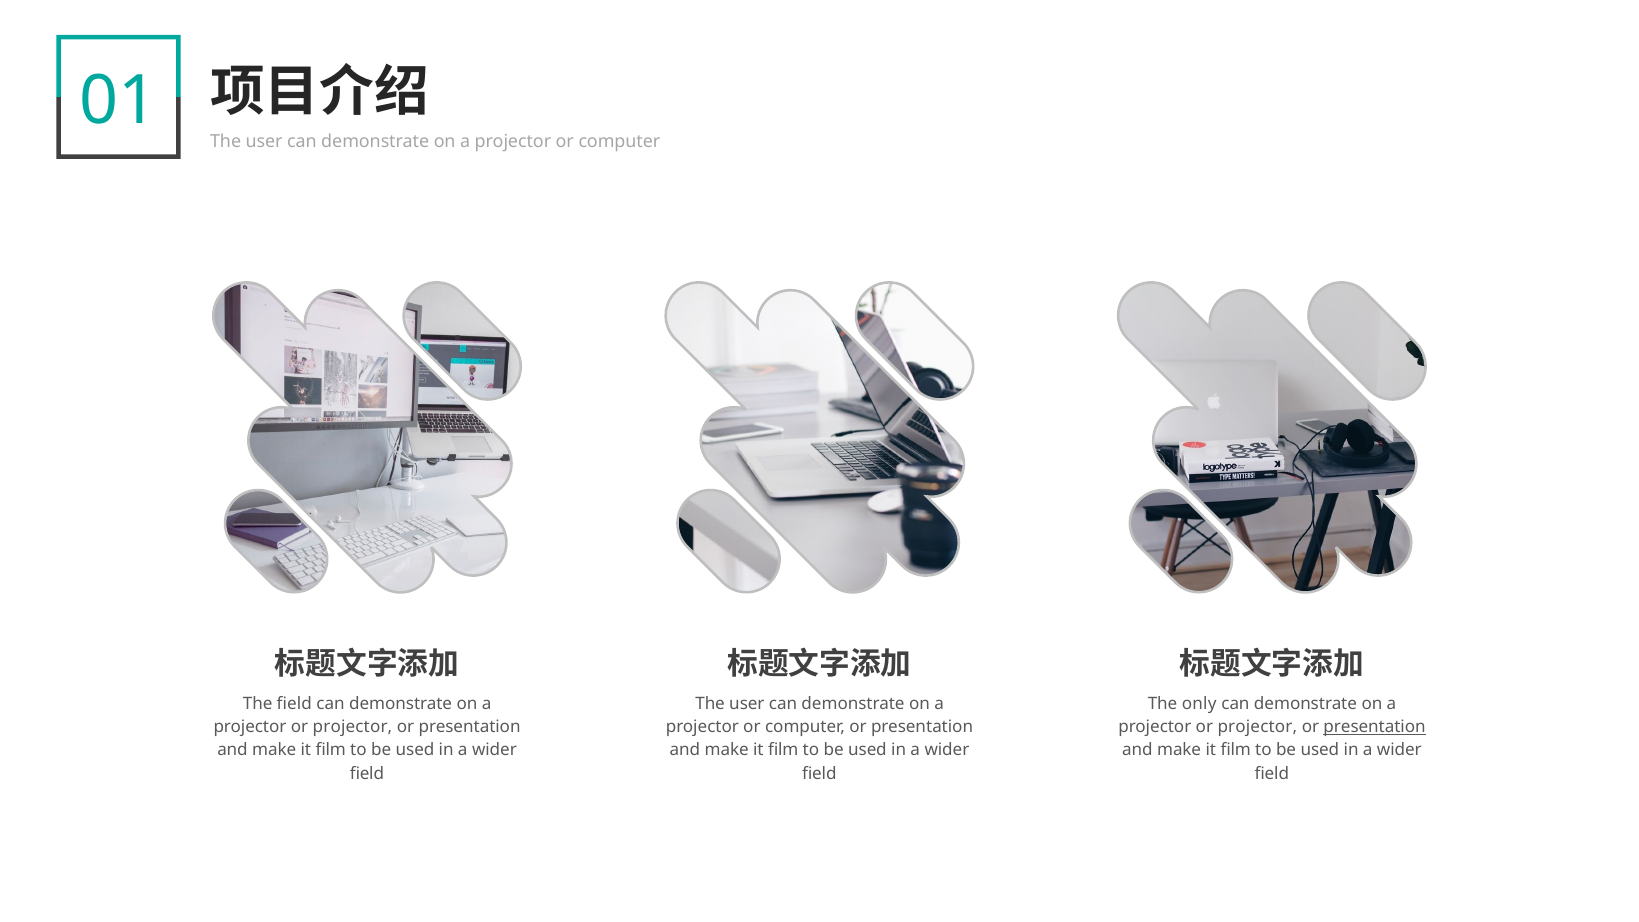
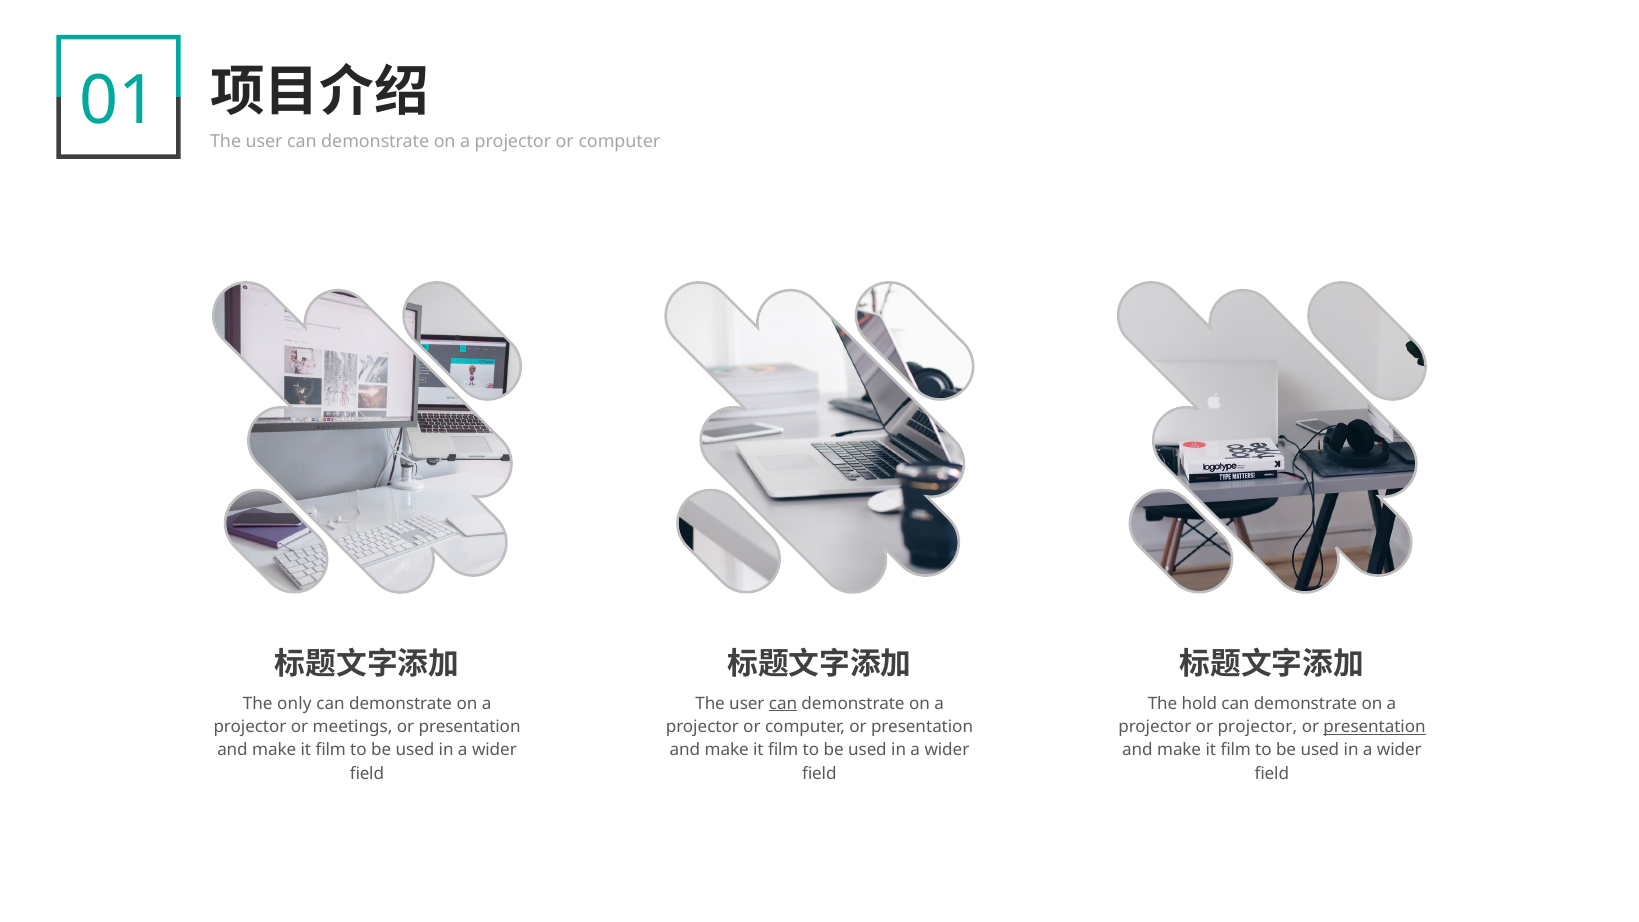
The field: field -> only
can at (783, 704) underline: none -> present
only: only -> hold
projector at (352, 727): projector -> meetings
